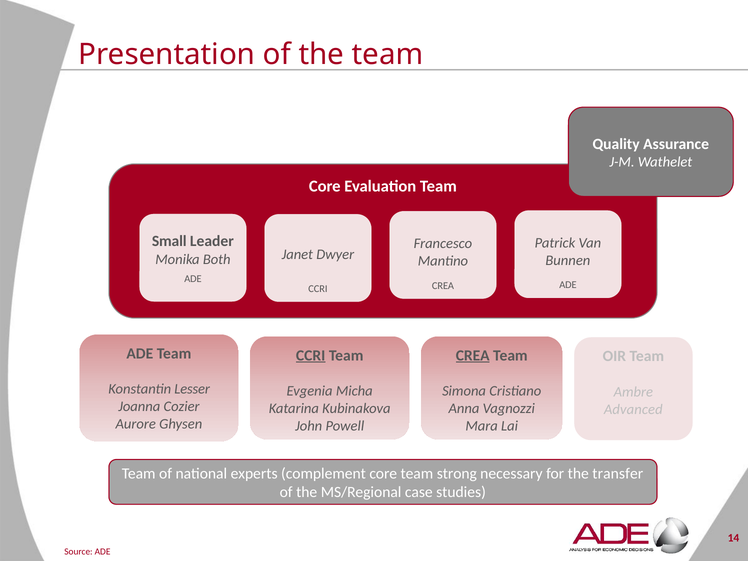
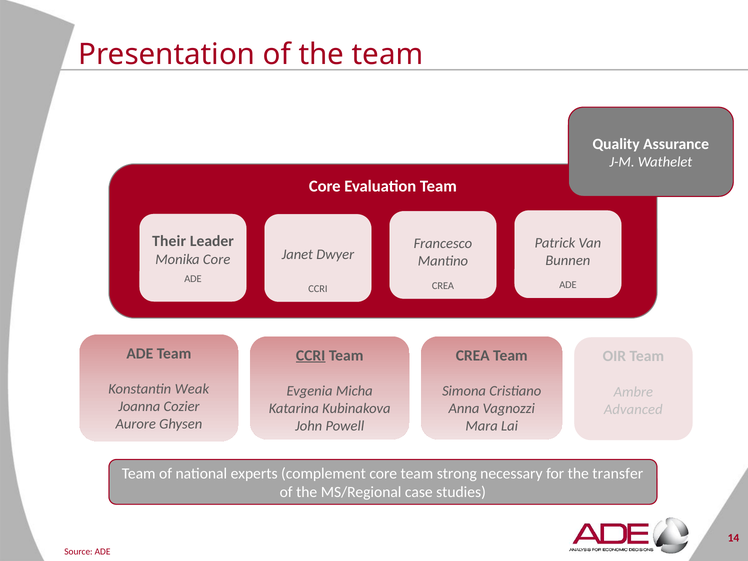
Small: Small -> Their
Monika Both: Both -> Core
CREA at (473, 355) underline: present -> none
Lesser: Lesser -> Weak
